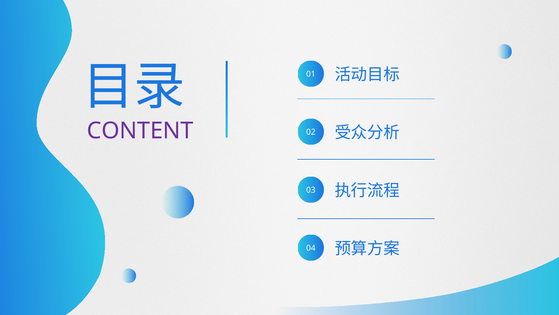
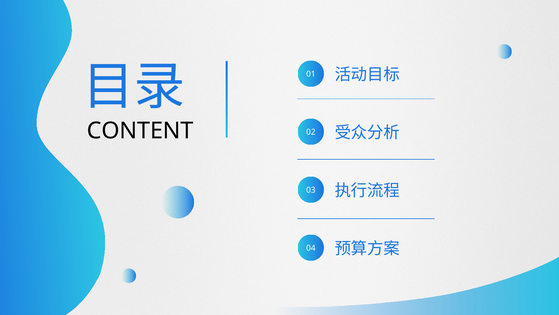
CONTENT colour: purple -> black
